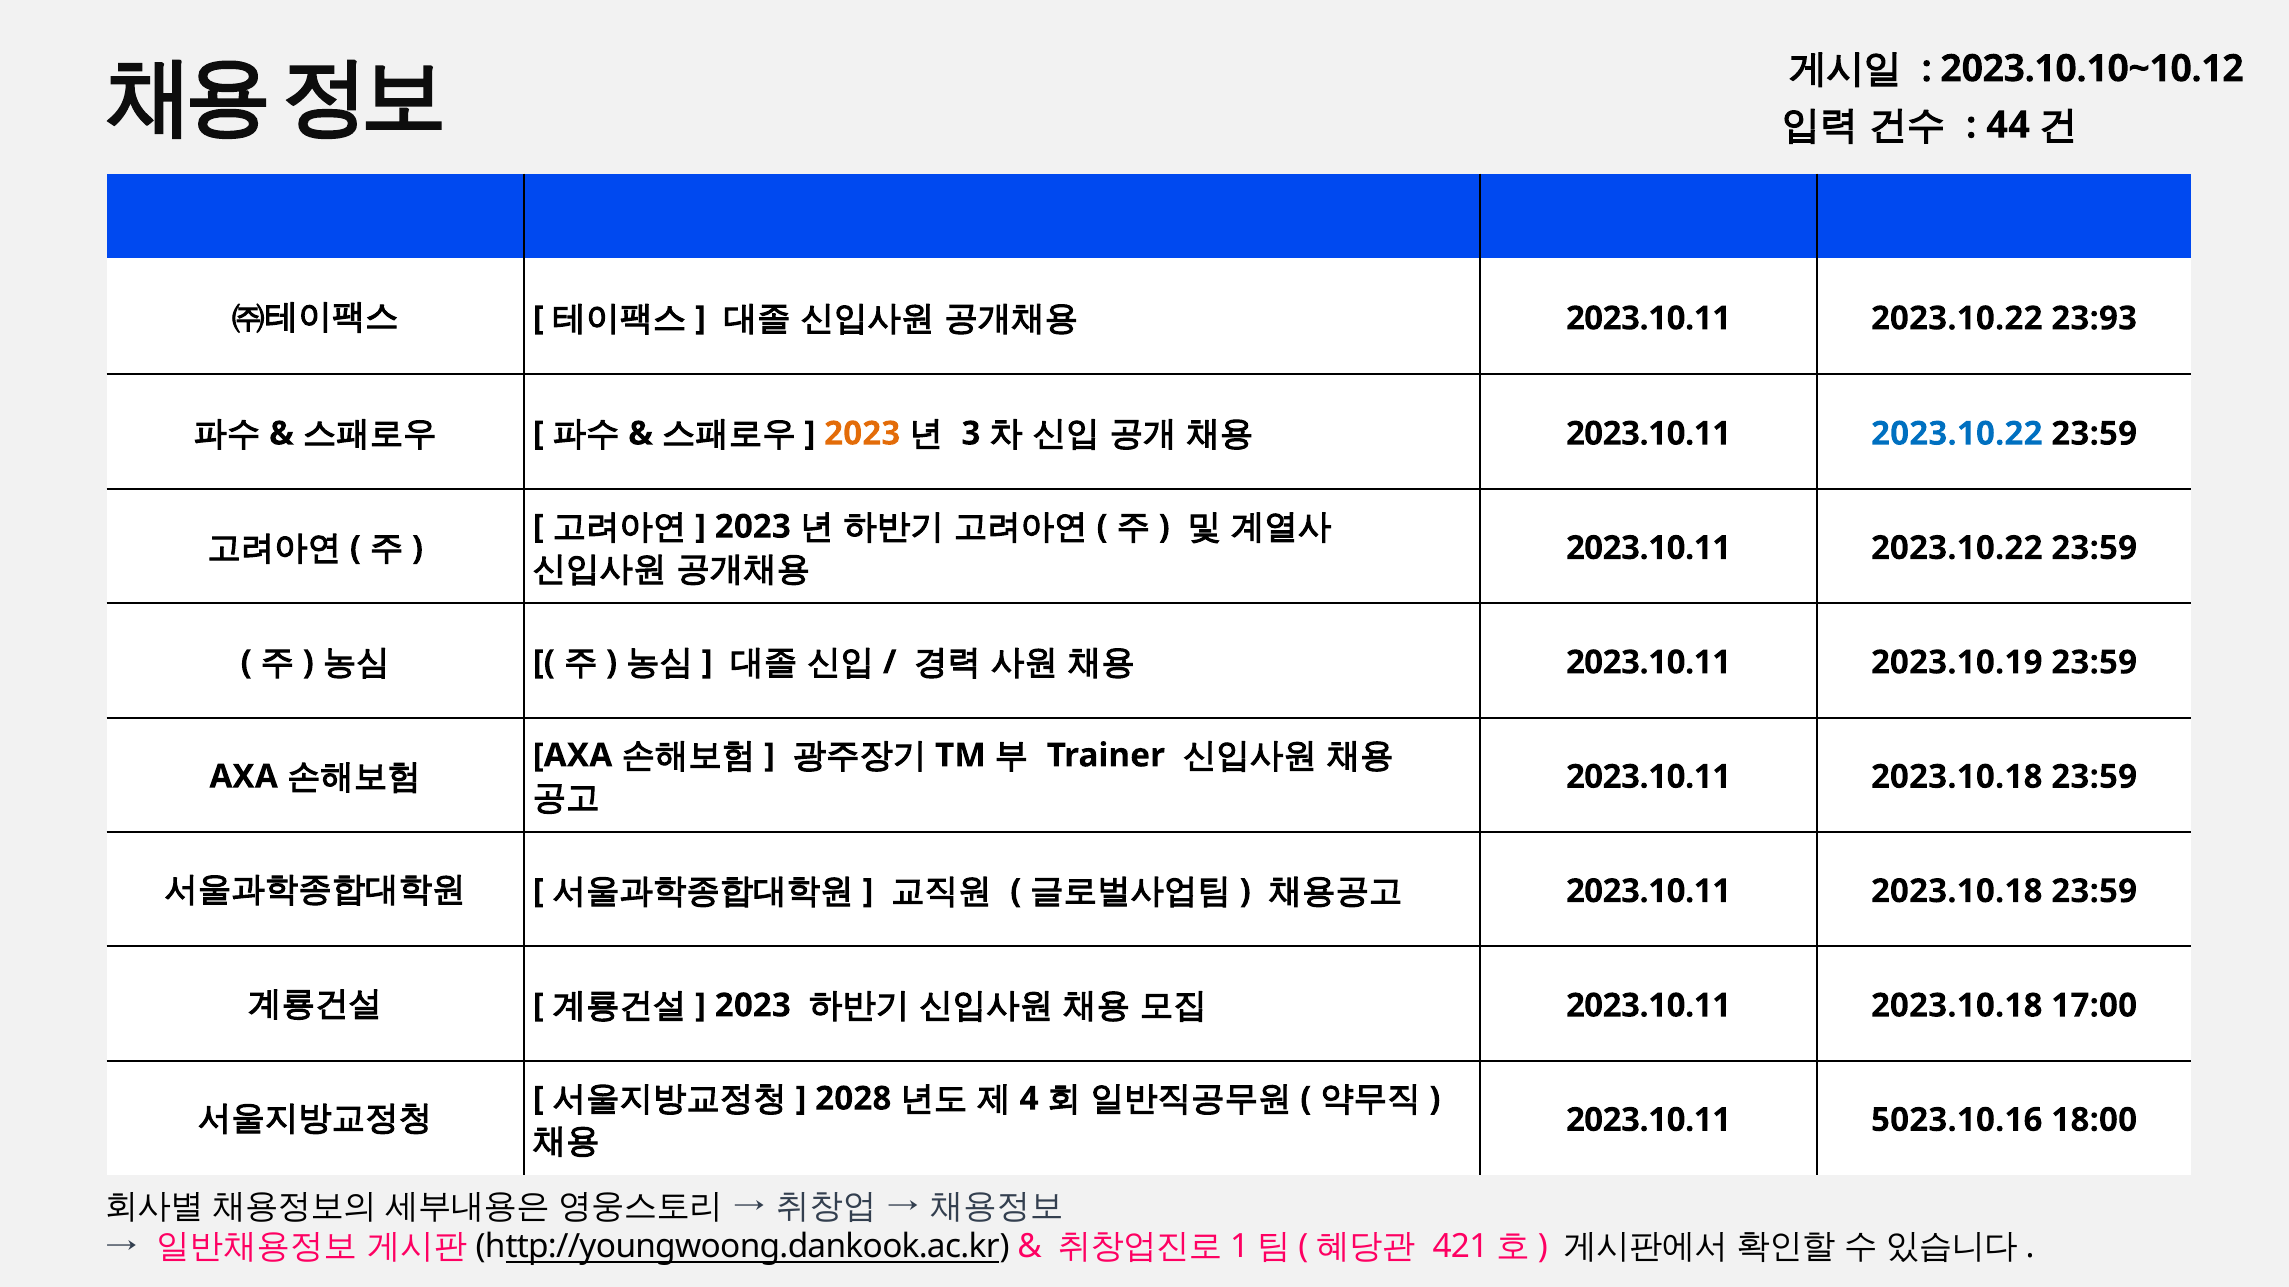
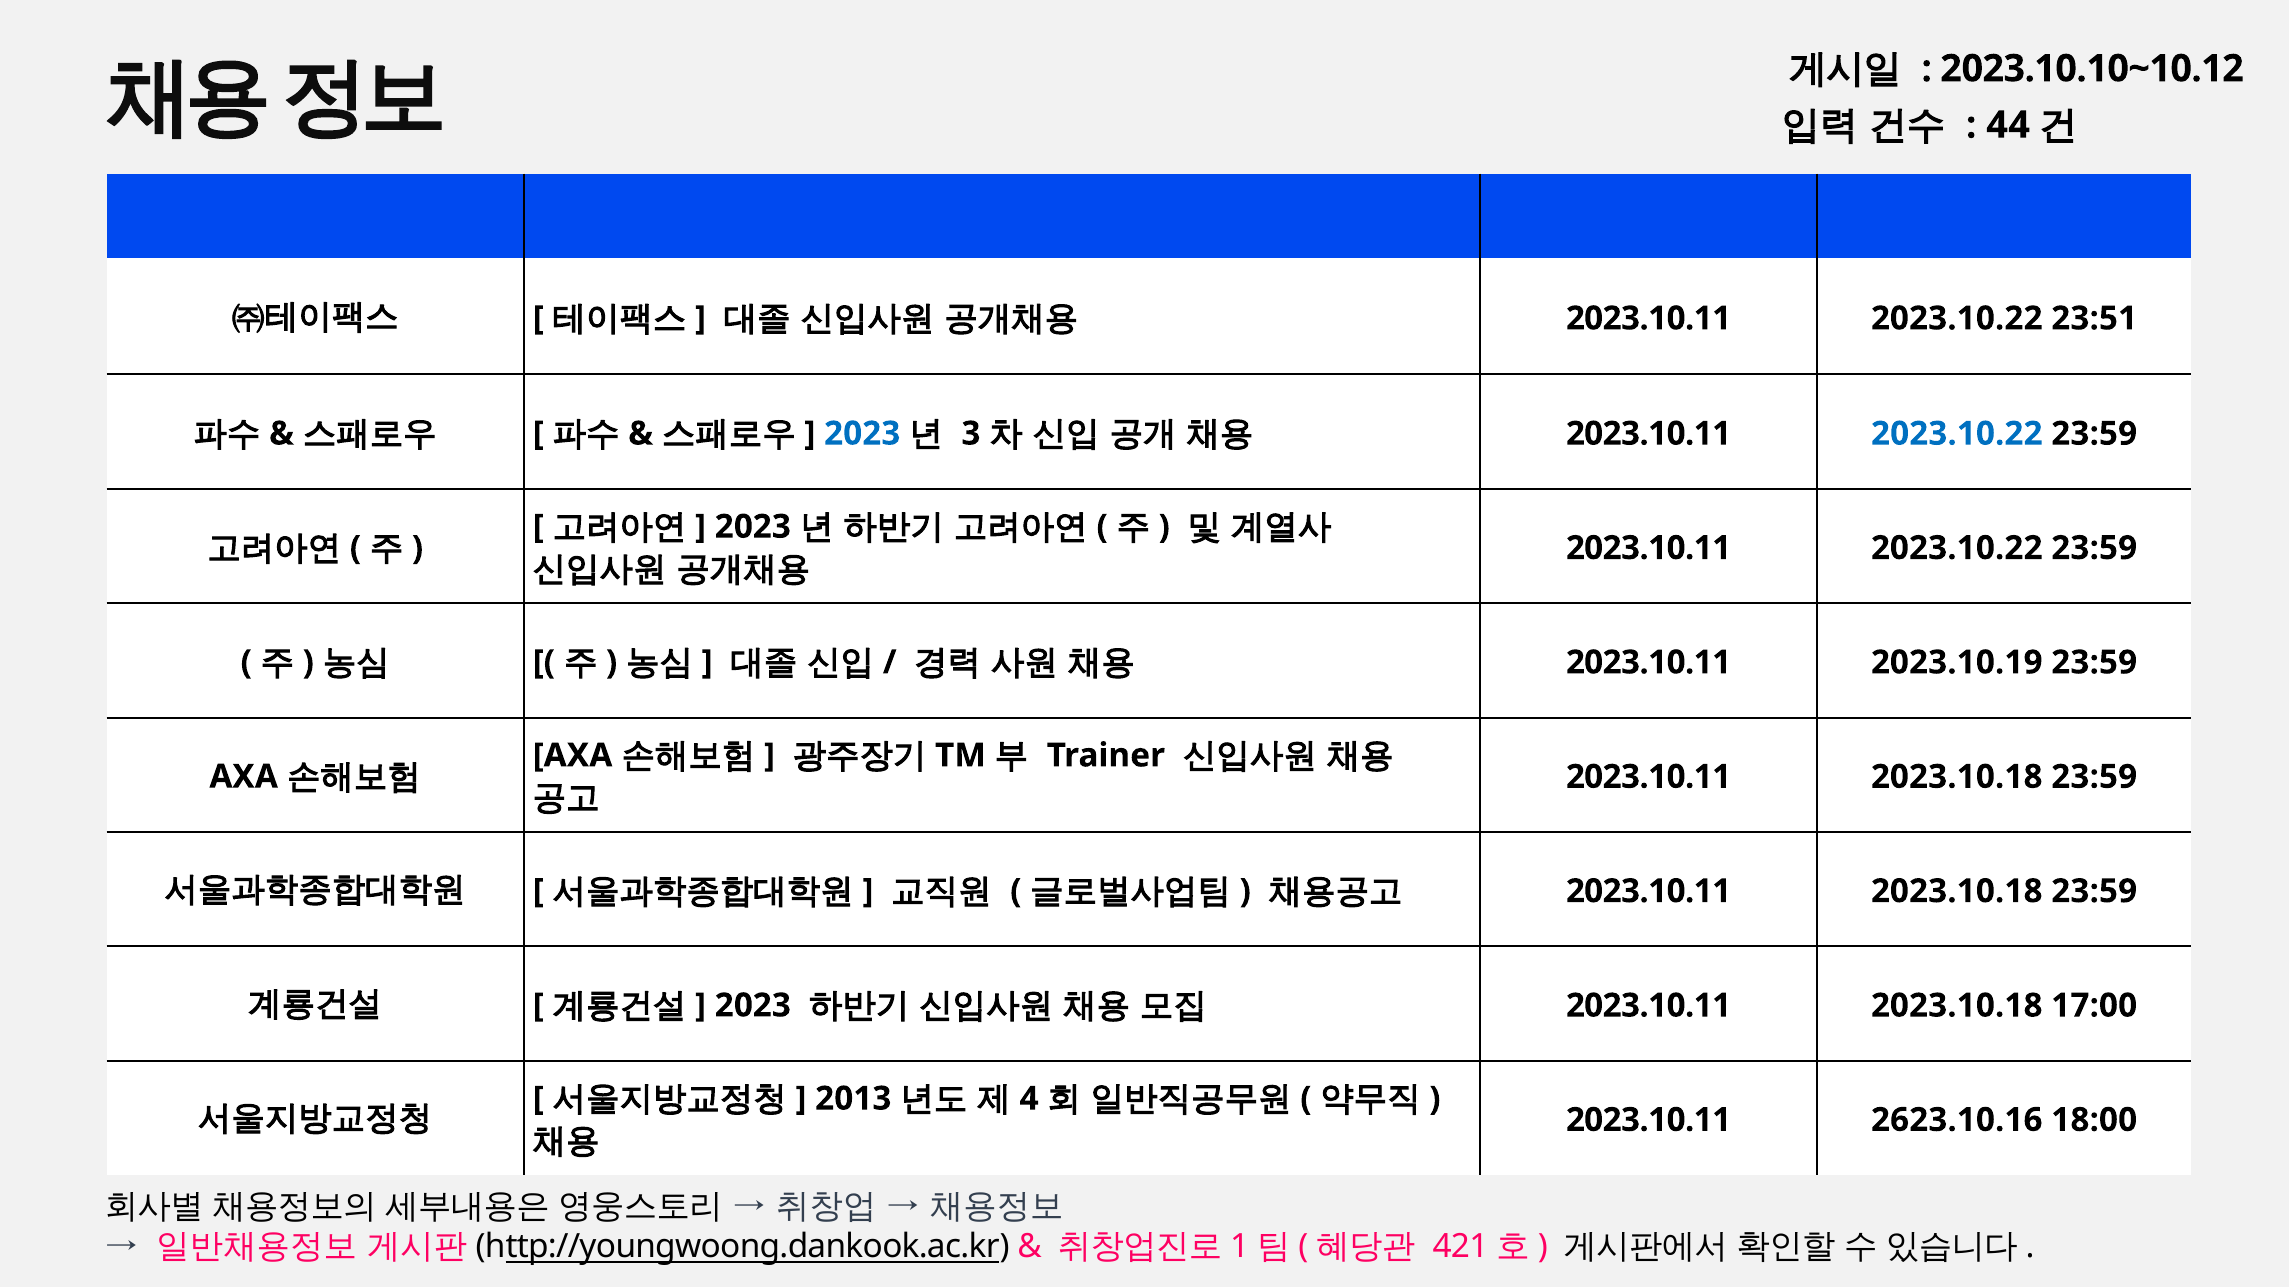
23:93: 23:93 -> 23:51
2023 at (862, 434) colour: orange -> blue
2028: 2028 -> 2013
5023.10.16: 5023.10.16 -> 2623.10.16
